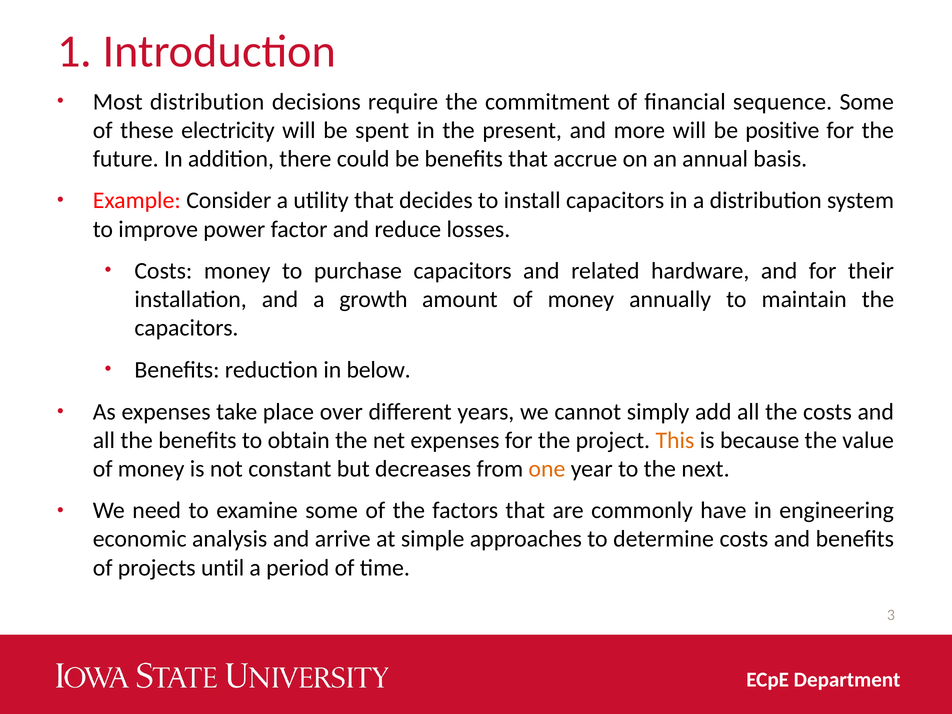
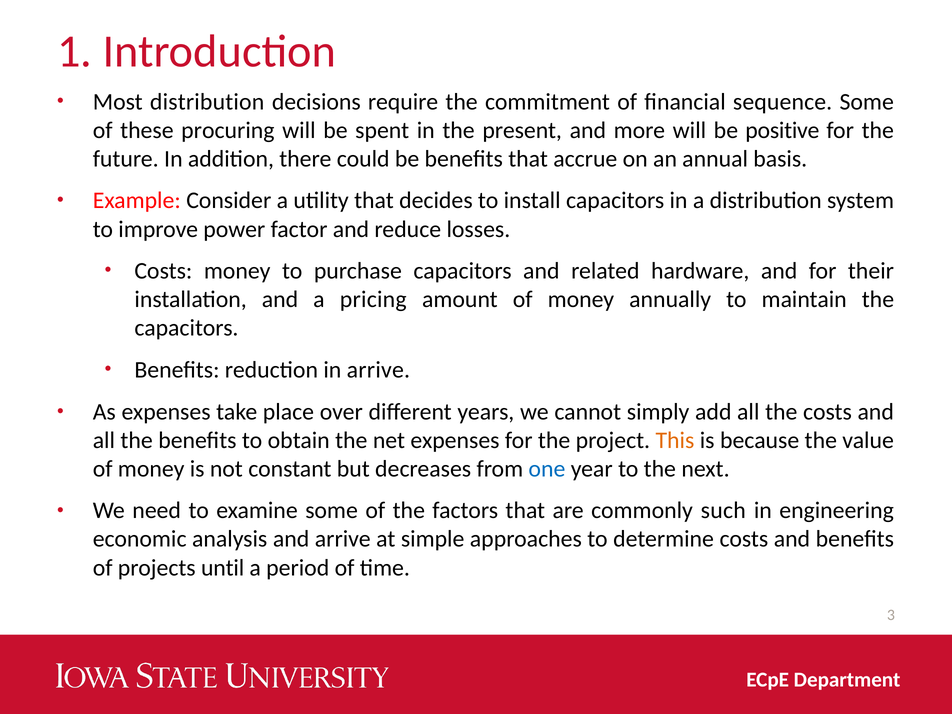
electricity: electricity -> procuring
growth: growth -> pricing
in below: below -> arrive
one colour: orange -> blue
have: have -> such
